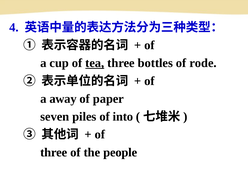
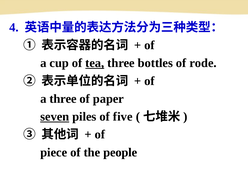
a away: away -> three
seven underline: none -> present
into: into -> five
three at (54, 152): three -> piece
